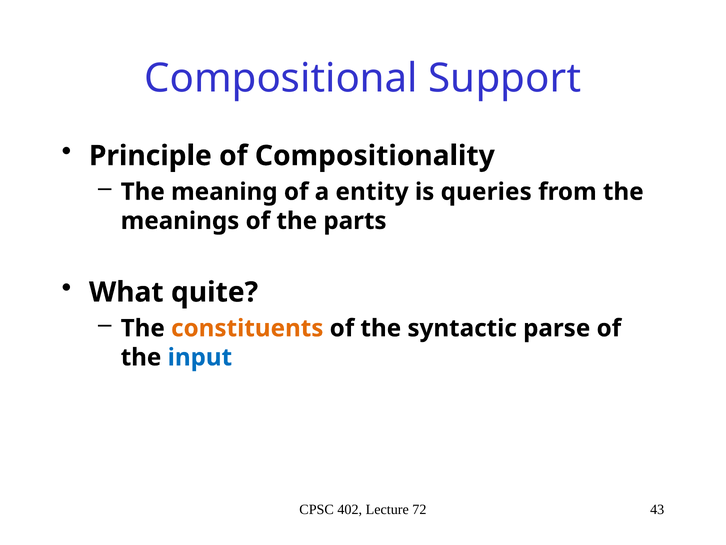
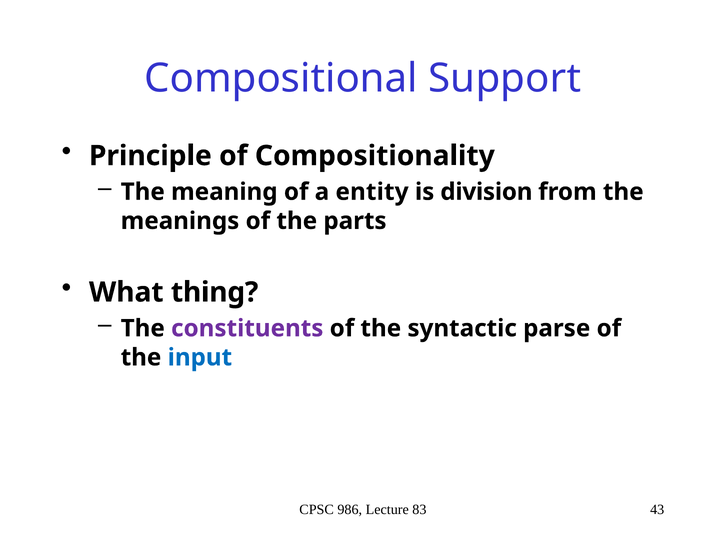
queries: queries -> division
quite: quite -> thing
constituents colour: orange -> purple
402: 402 -> 986
72: 72 -> 83
